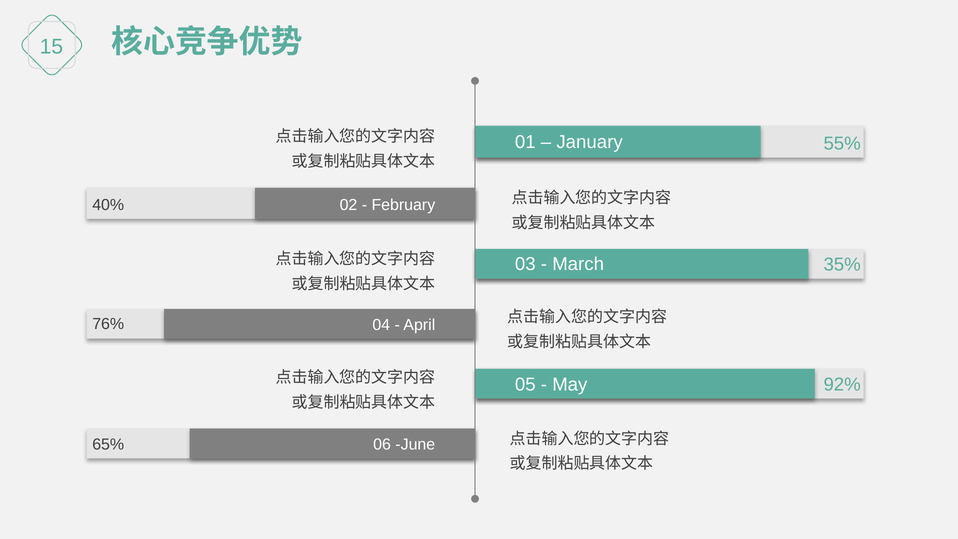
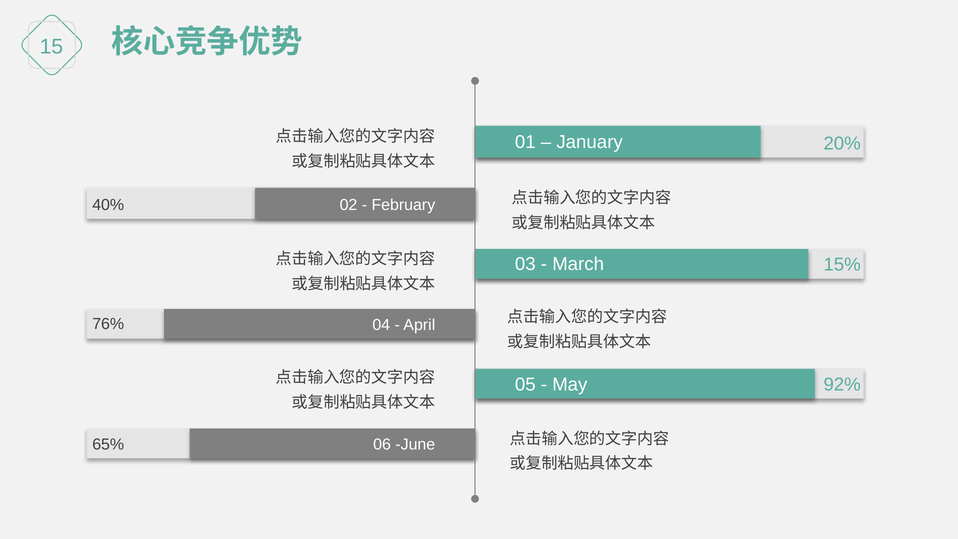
55%: 55% -> 20%
35%: 35% -> 15%
